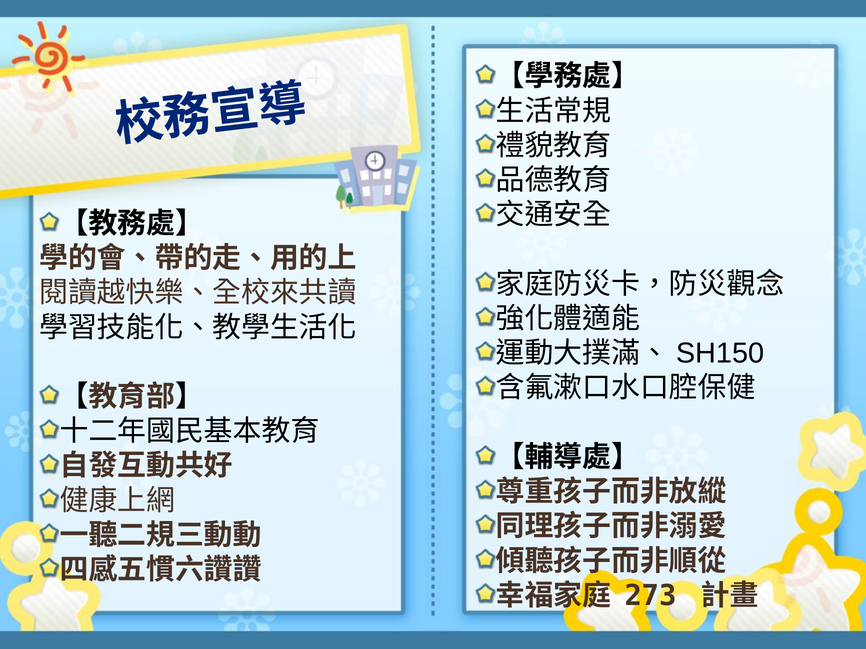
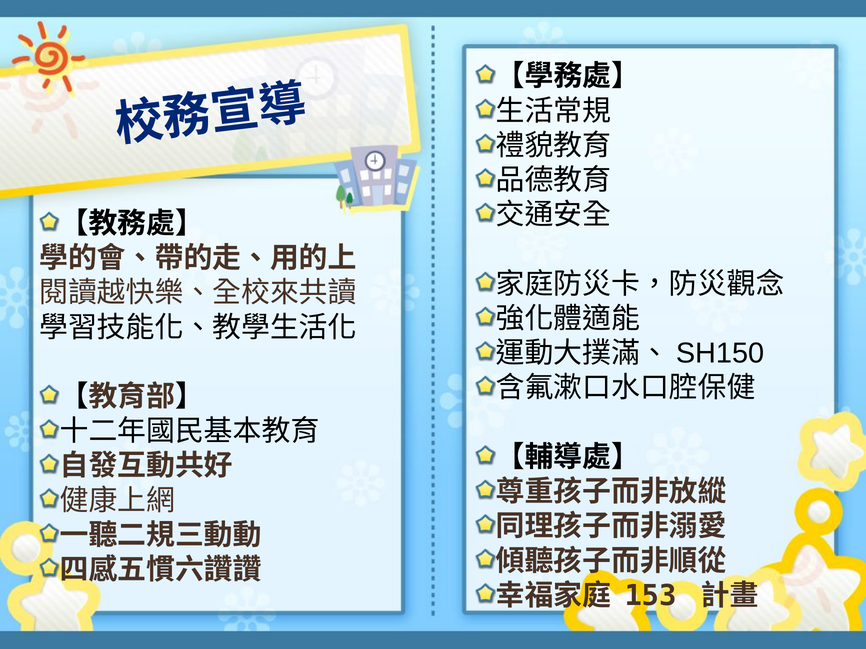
273: 273 -> 153
